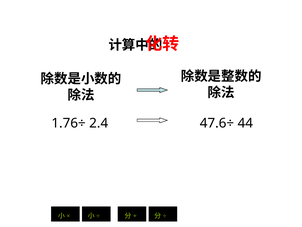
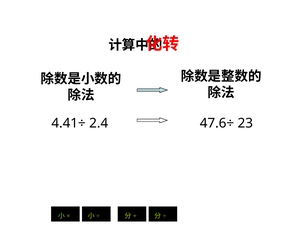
1.76÷: 1.76÷ -> 4.41÷
44: 44 -> 23
